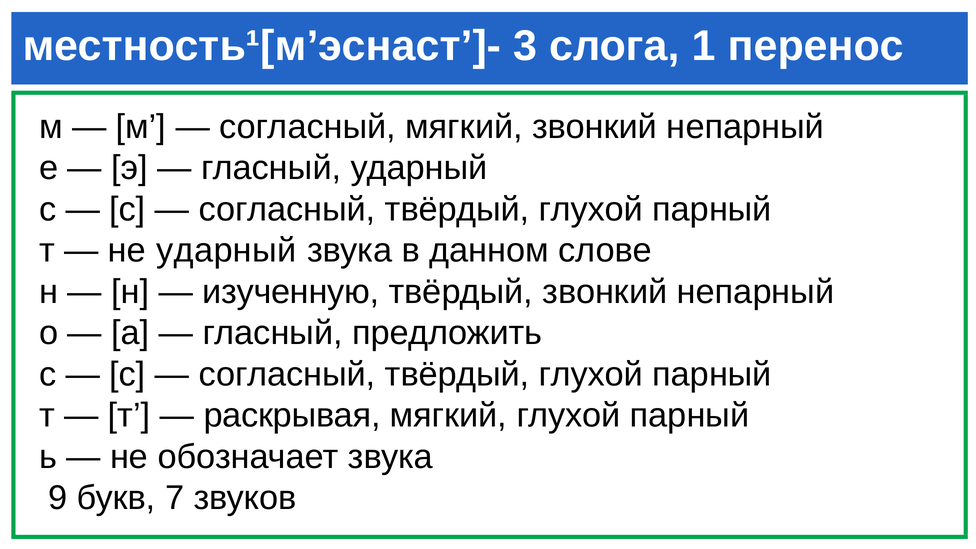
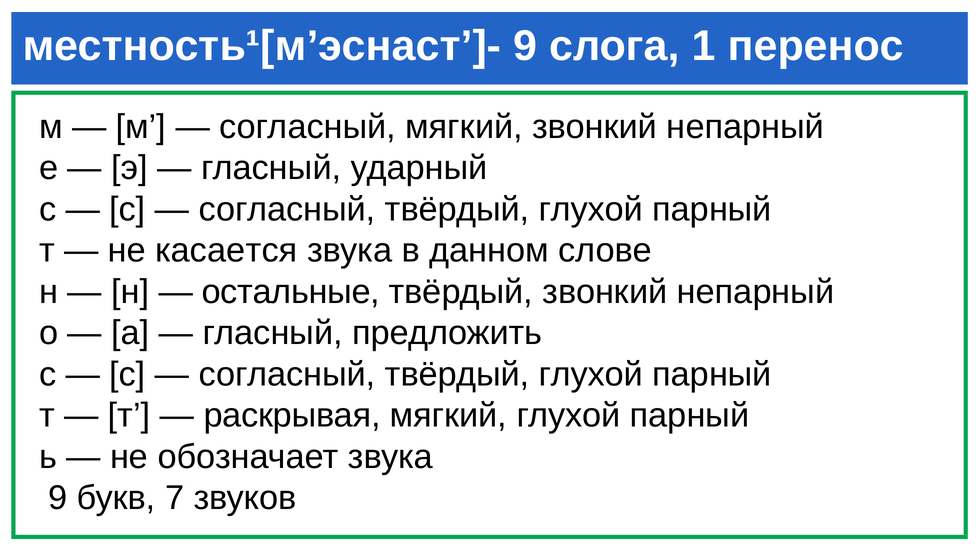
местность¹[м’эснаст’]- 3: 3 -> 9
не ударный: ударный -> касается
изученную: изученную -> остальные
